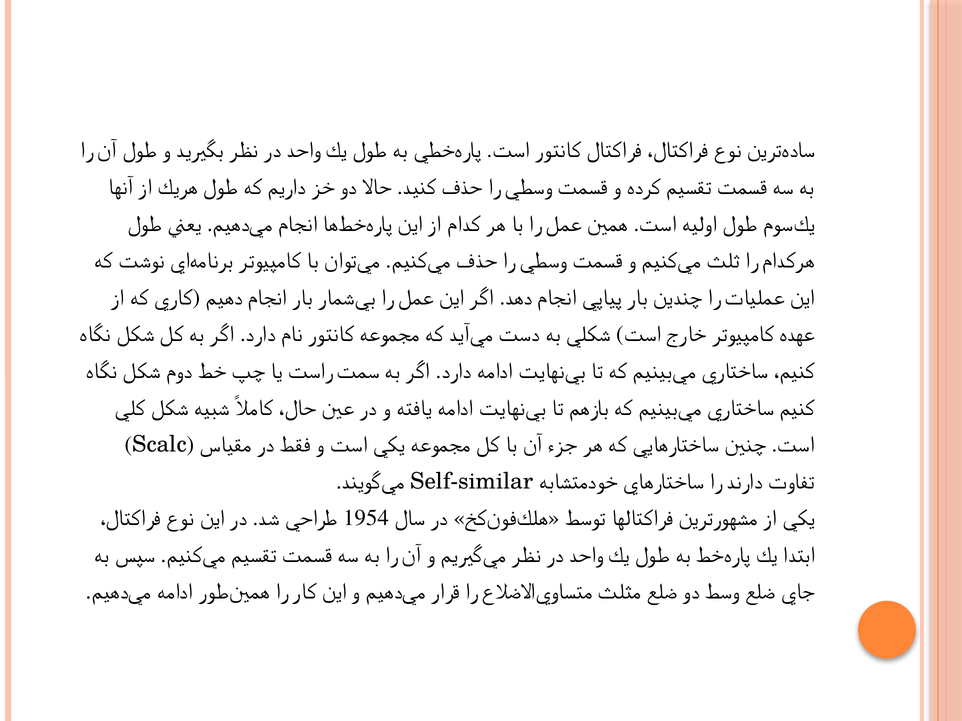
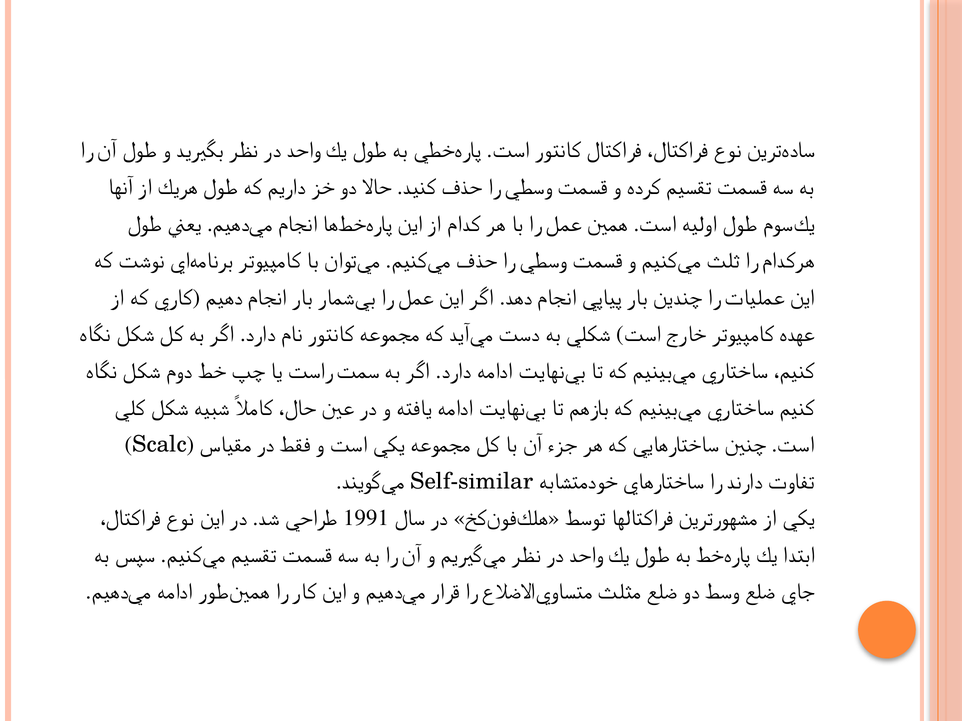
1954: 1954 -> 1991
